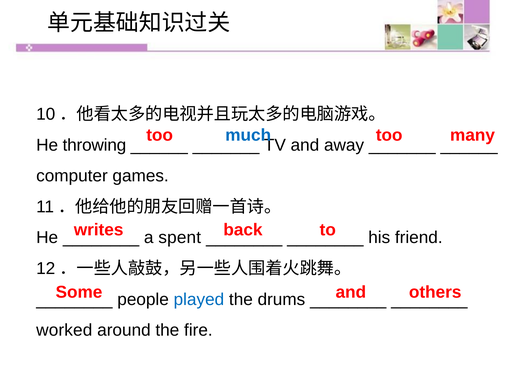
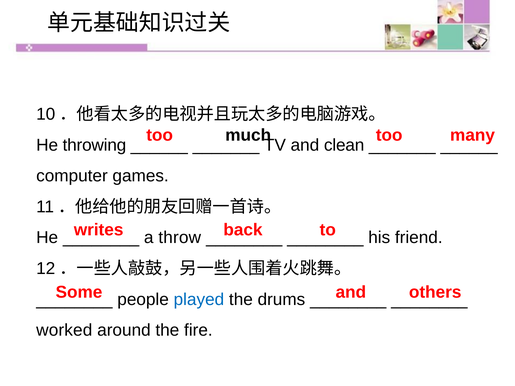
much colour: blue -> black
away: away -> clean
spent: spent -> throw
